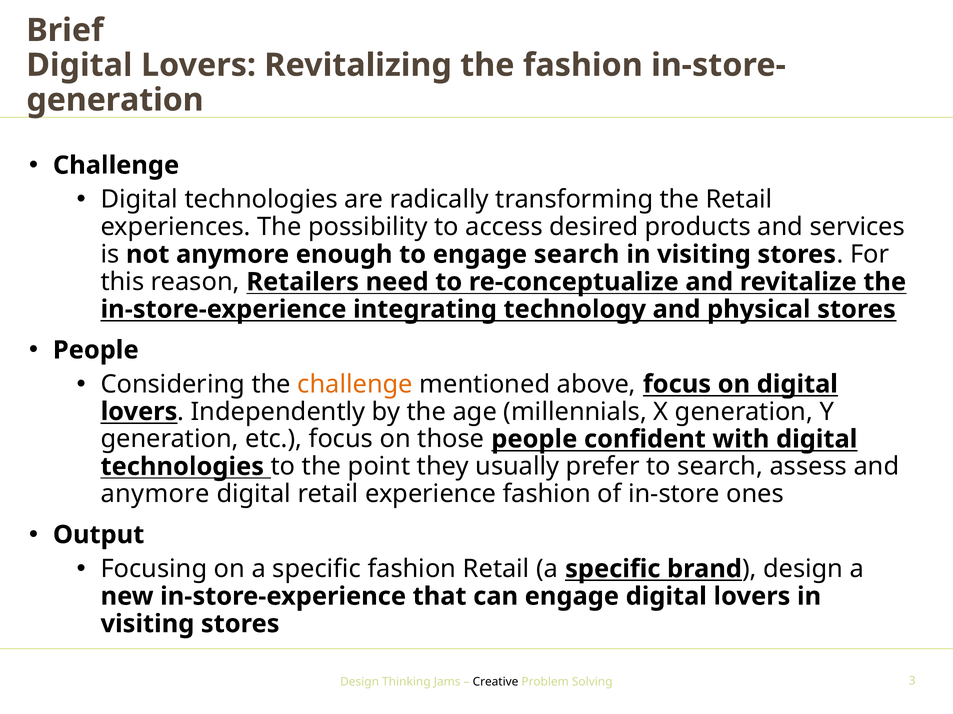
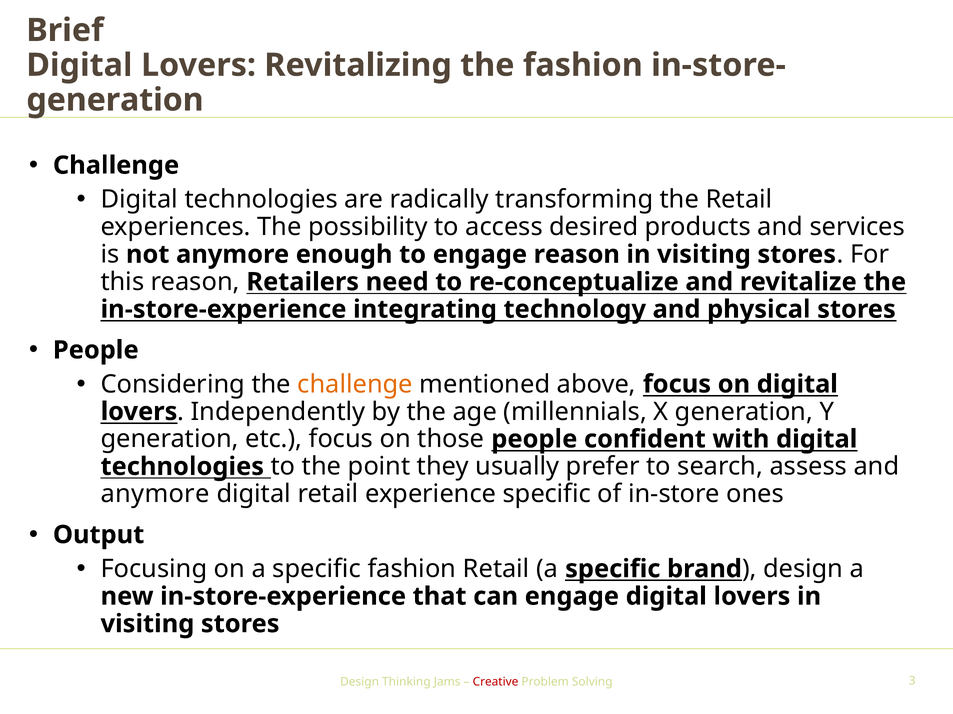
engage search: search -> reason
experience fashion: fashion -> specific
Creative colour: black -> red
